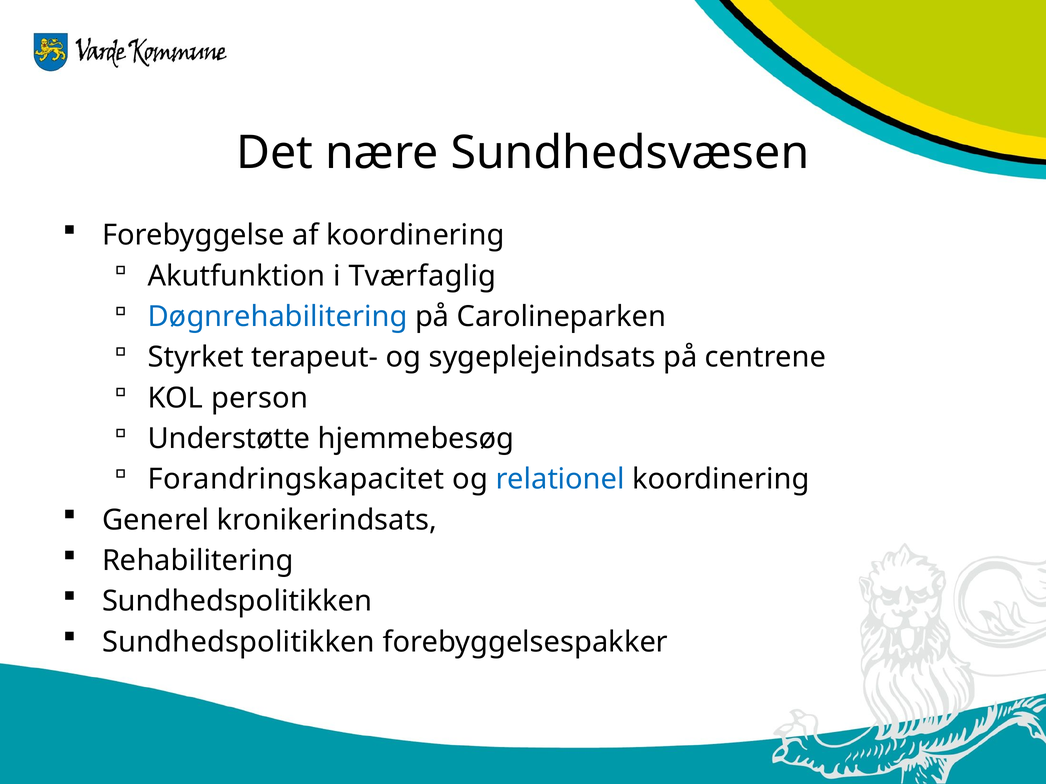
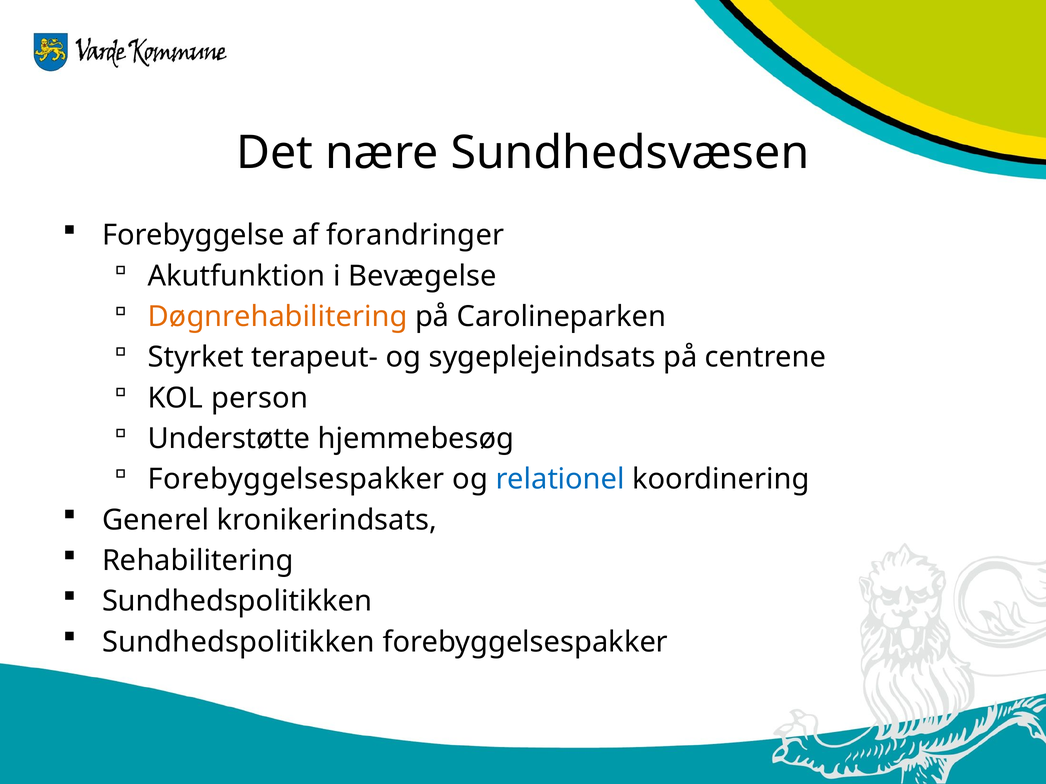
af koordinering: koordinering -> forandringer
Tværfaglig: Tværfaglig -> Bevægelse
Døgnrehabilitering colour: blue -> orange
Forandringskapacitet at (296, 480): Forandringskapacitet -> Forebyggelsespakker
